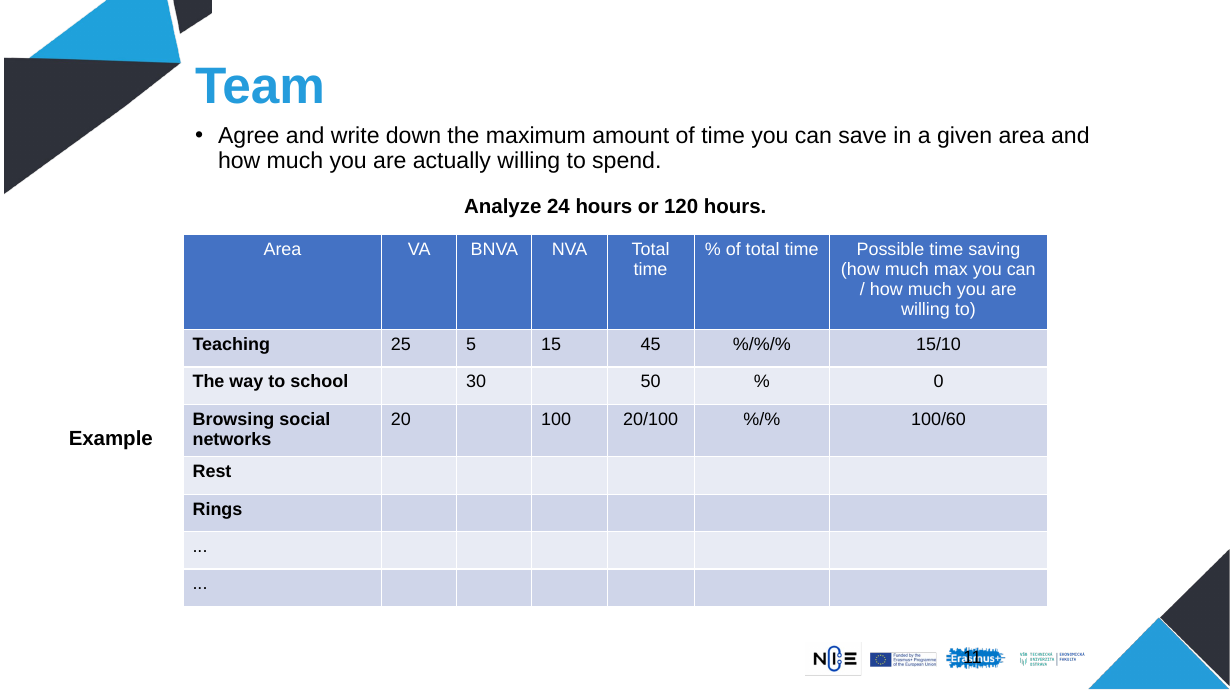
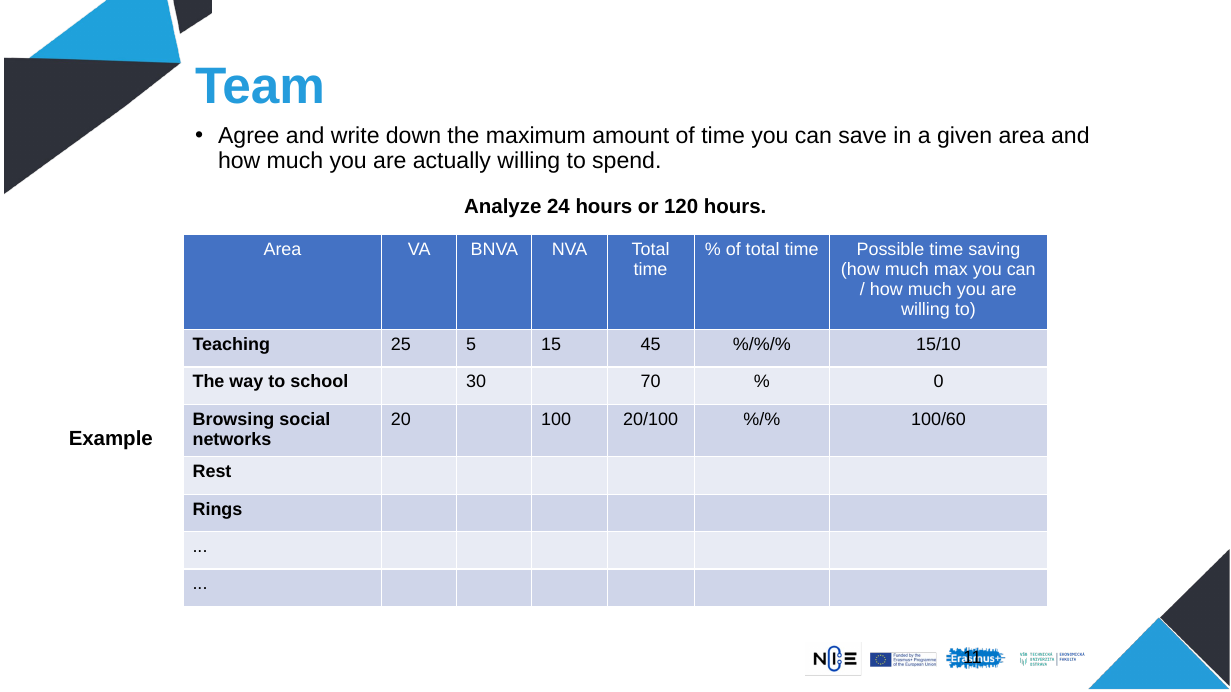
50: 50 -> 70
